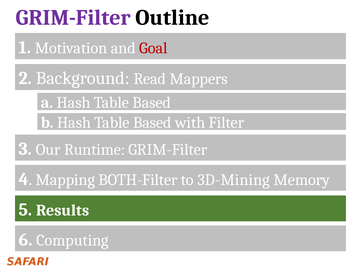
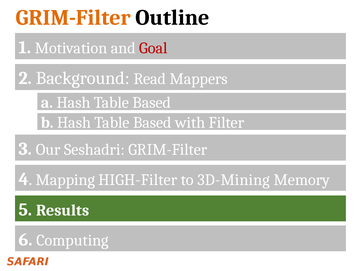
GRIM-Filter at (73, 18) colour: purple -> orange
Runtime: Runtime -> Seshadri
BOTH-Filter: BOTH-Filter -> HIGH-Filter
